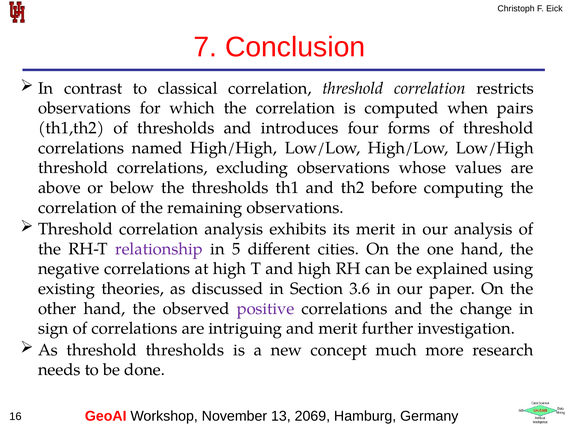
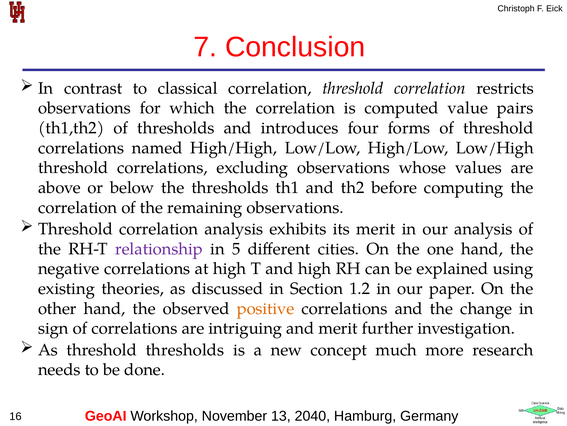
when: when -> value
3.6: 3.6 -> 1.2
positive colour: purple -> orange
2069: 2069 -> 2040
